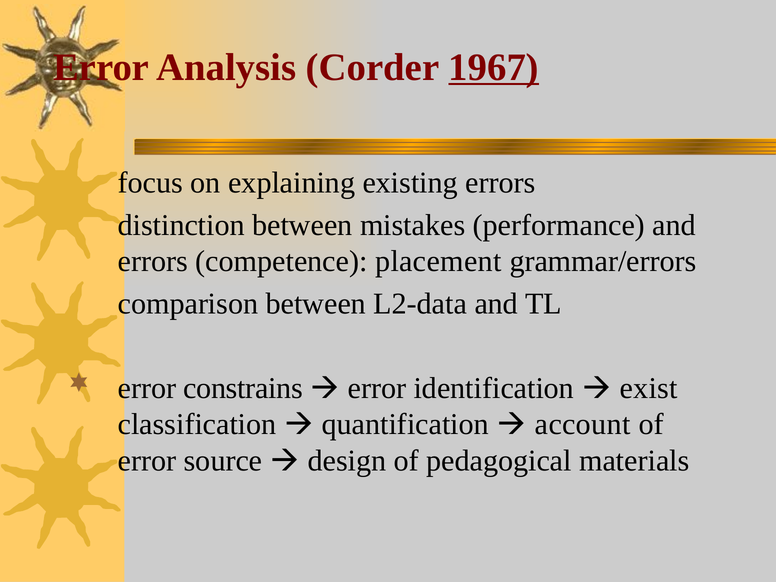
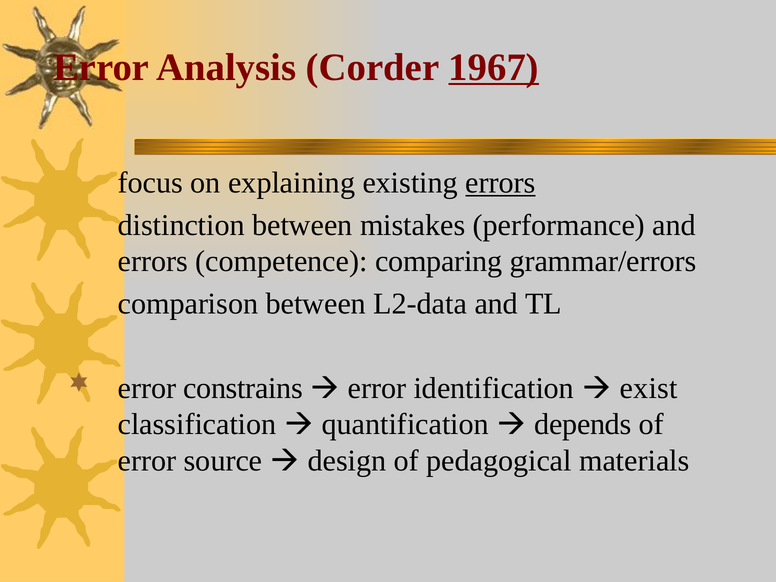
errors at (500, 183) underline: none -> present
placement: placement -> comparing
account: account -> depends
